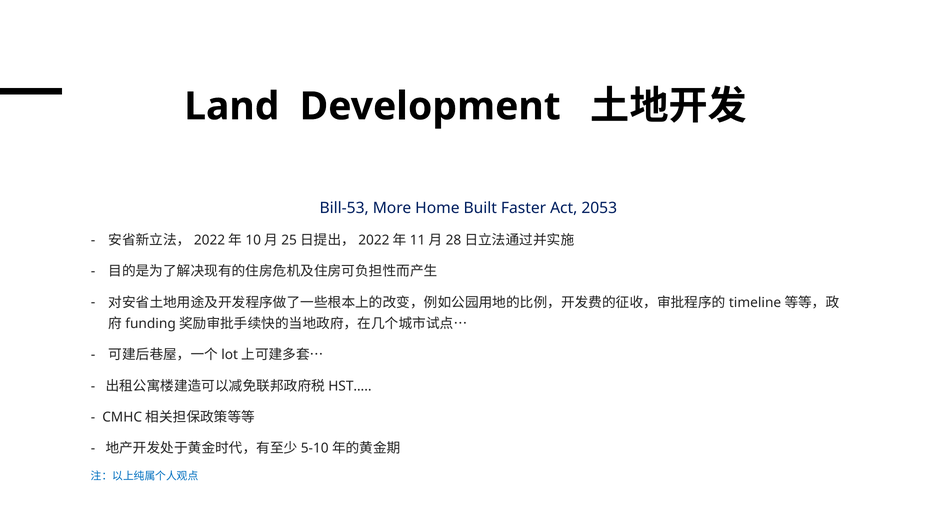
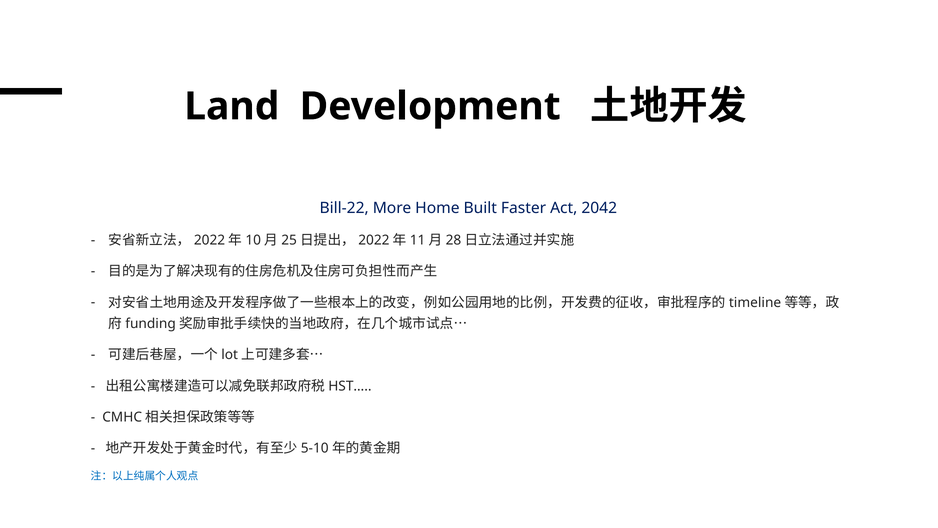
Bill-53: Bill-53 -> Bill-22
2053: 2053 -> 2042
